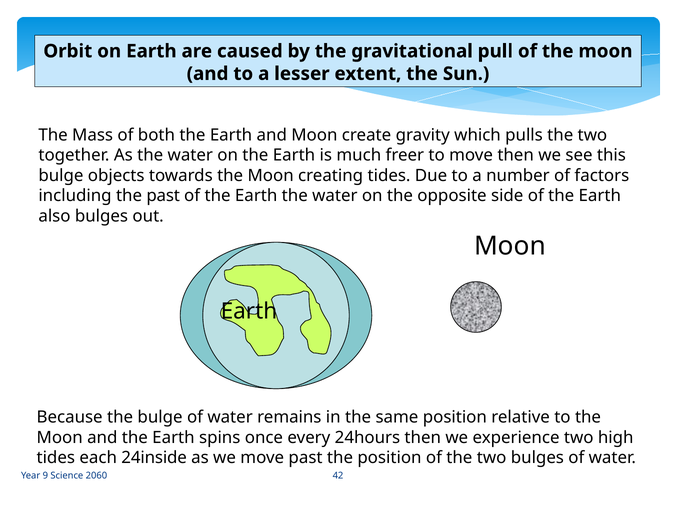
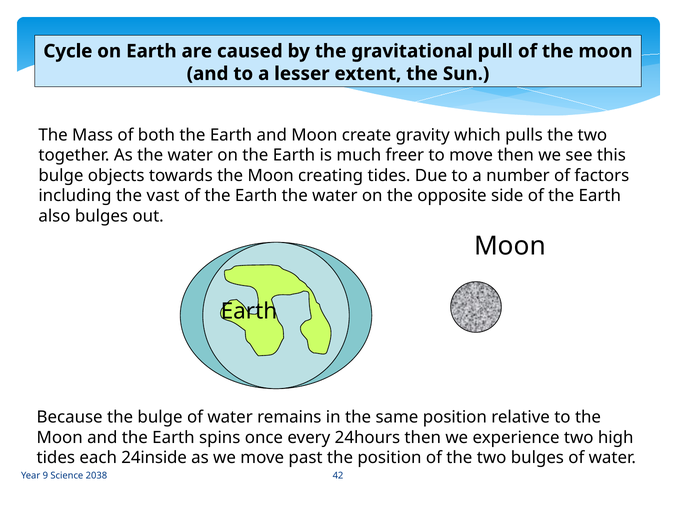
Orbit: Orbit -> Cycle
the past: past -> vast
2060: 2060 -> 2038
